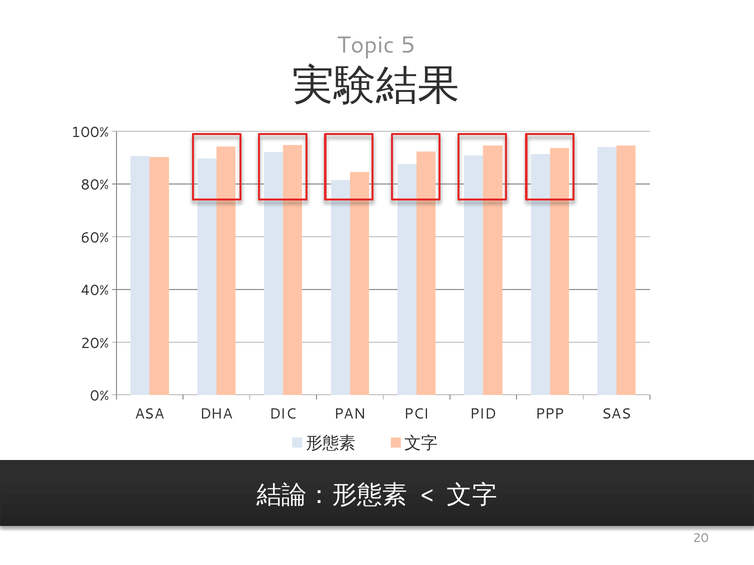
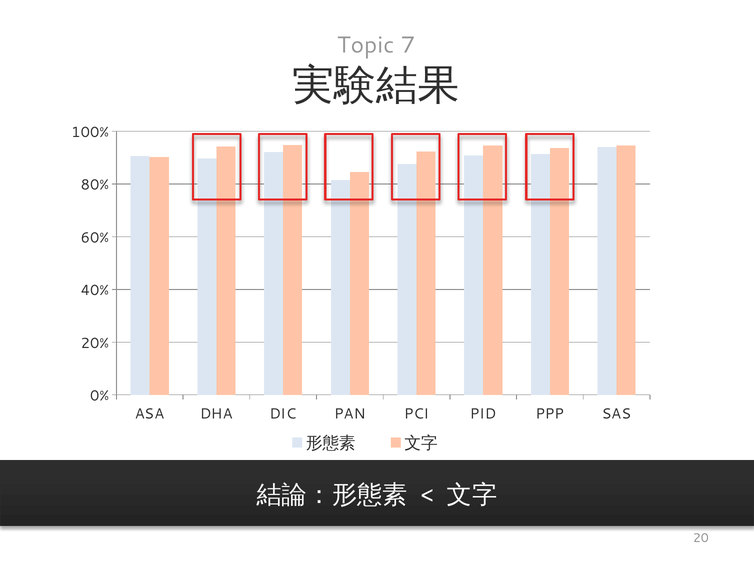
5: 5 -> 7
